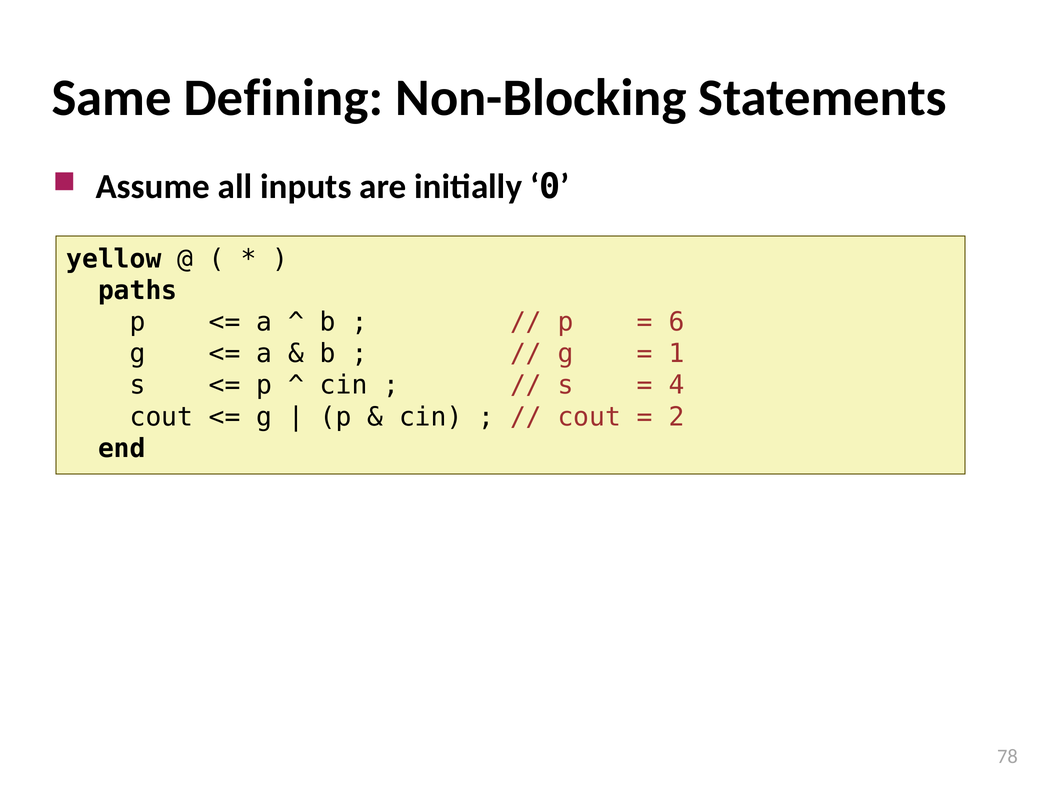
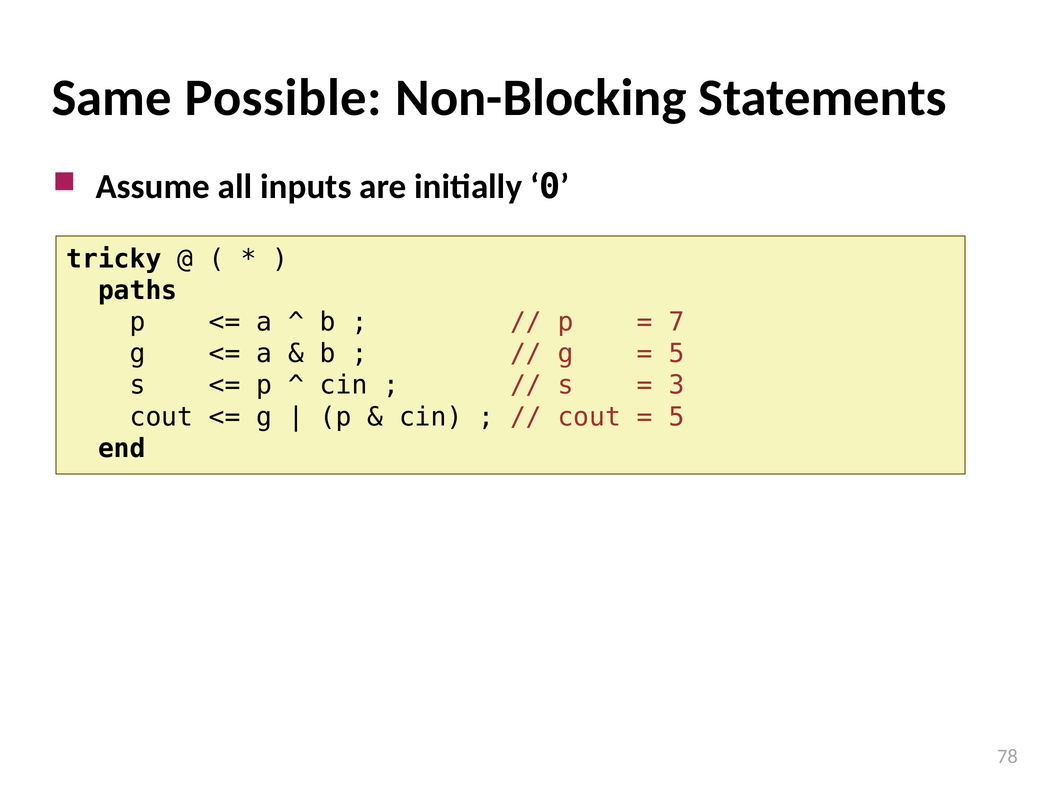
Defining: Defining -> Possible
yellow: yellow -> tricky
6: 6 -> 7
1 at (676, 354): 1 -> 5
4: 4 -> 3
2 at (676, 417): 2 -> 5
